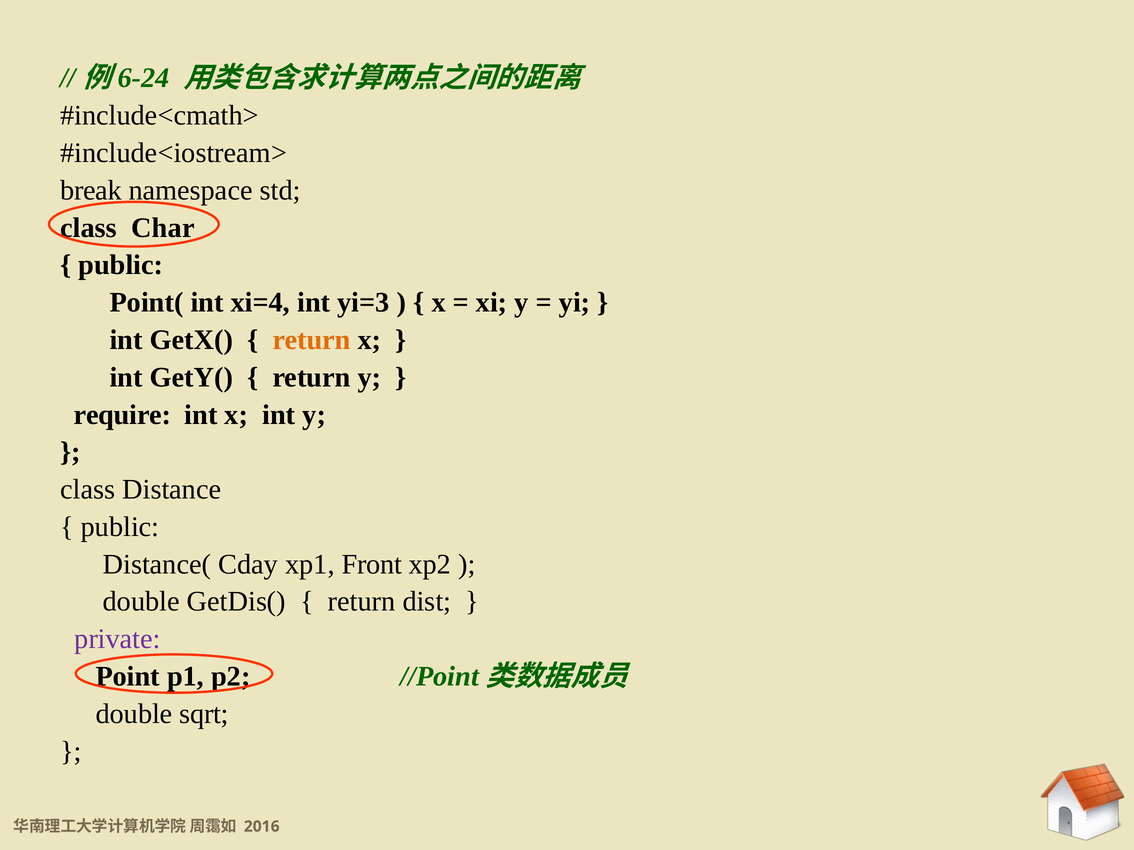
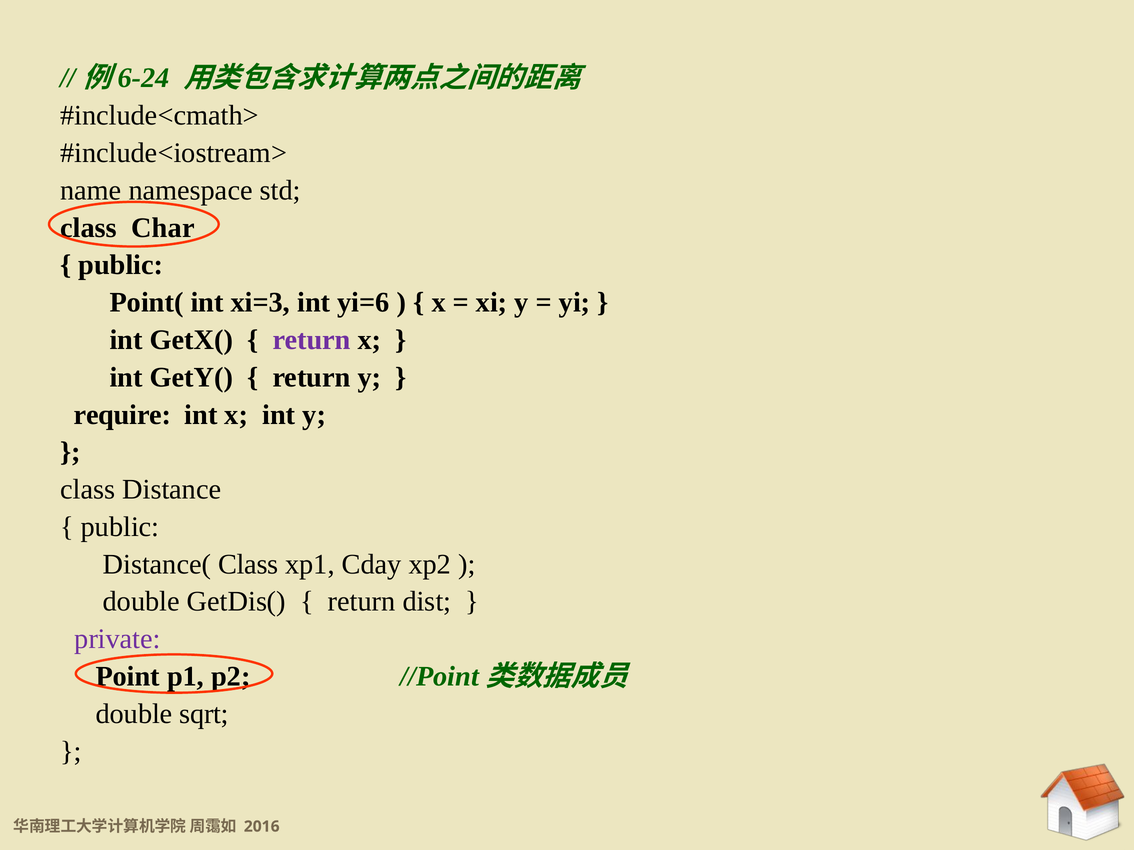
break: break -> name
xi=4: xi=4 -> xi=3
yi=3: yi=3 -> yi=6
return at (312, 340) colour: orange -> purple
Distance( Cday: Cday -> Class
Front: Front -> Cday
